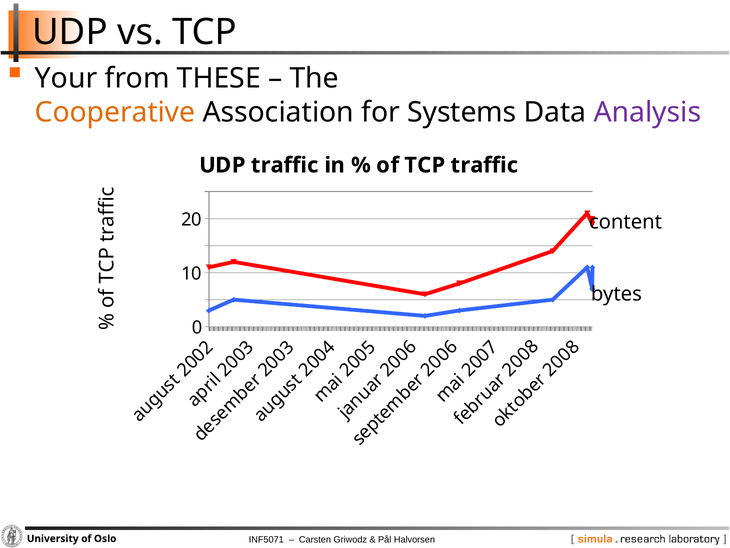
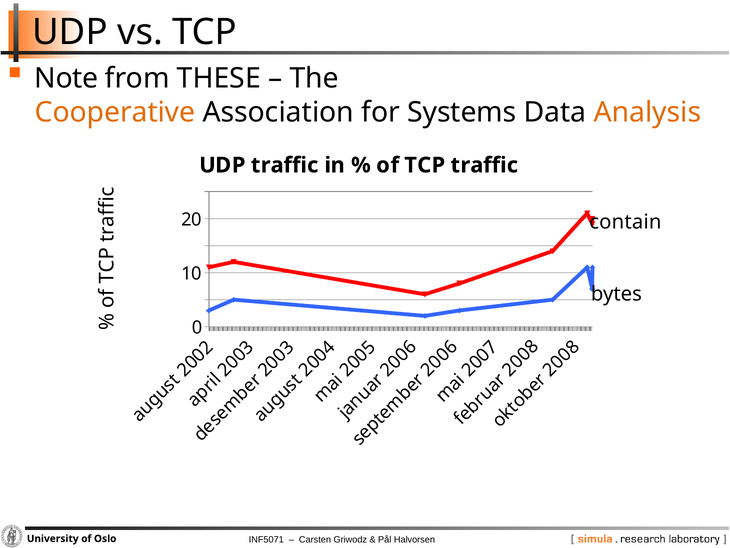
Your: Your -> Note
Analysis colour: purple -> orange
content: content -> contain
